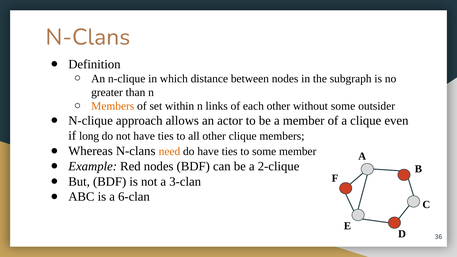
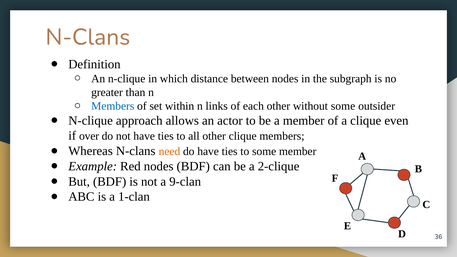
Members at (113, 106) colour: orange -> blue
long: long -> over
3-clan: 3-clan -> 9-clan
6-clan: 6-clan -> 1-clan
